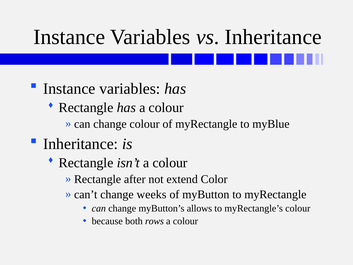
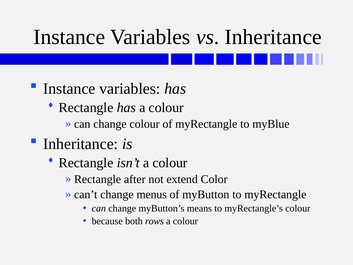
weeks: weeks -> menus
allows: allows -> means
